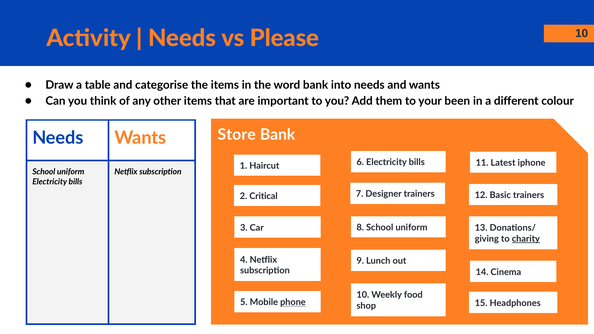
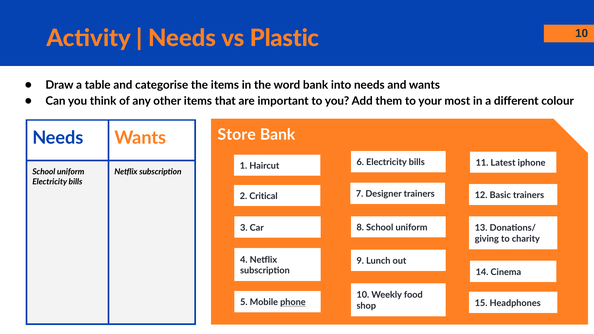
Please: Please -> Plastic
been: been -> most
charity underline: present -> none
